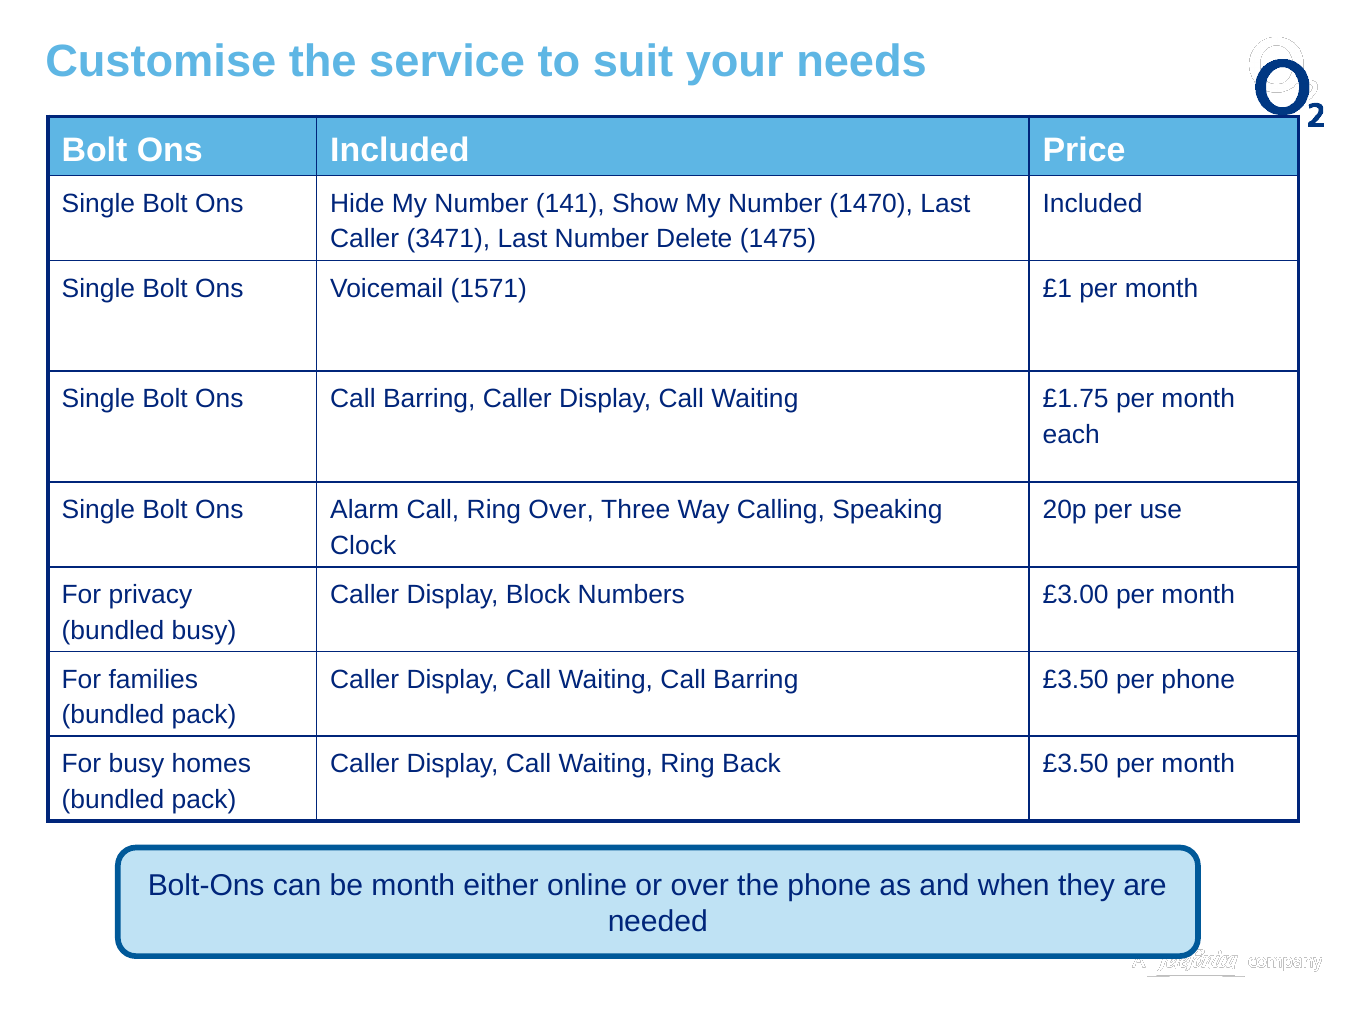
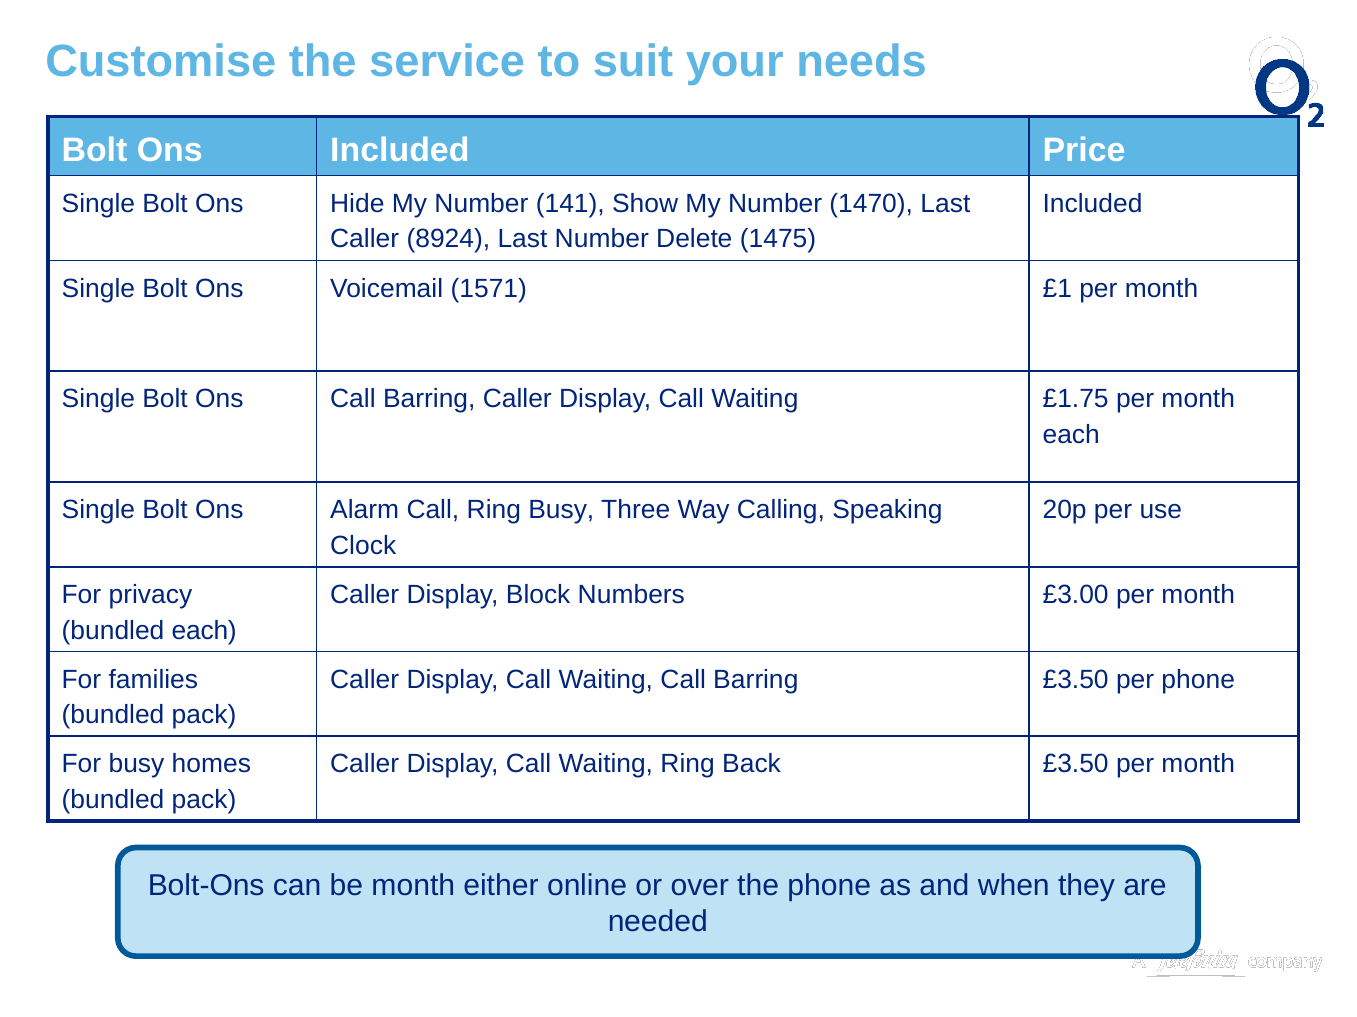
3471: 3471 -> 8924
Ring Over: Over -> Busy
bundled busy: busy -> each
